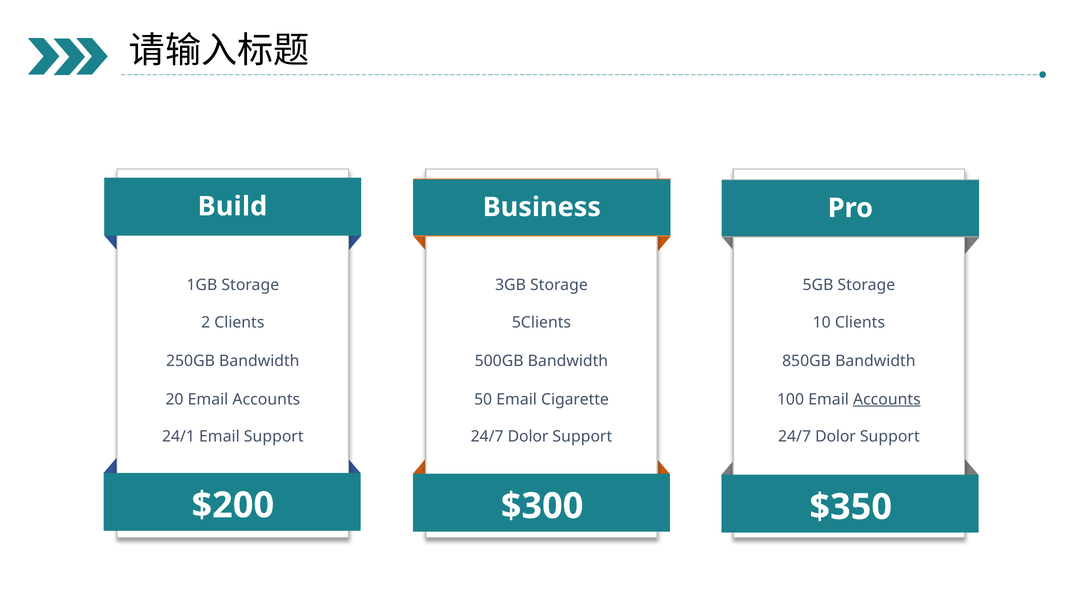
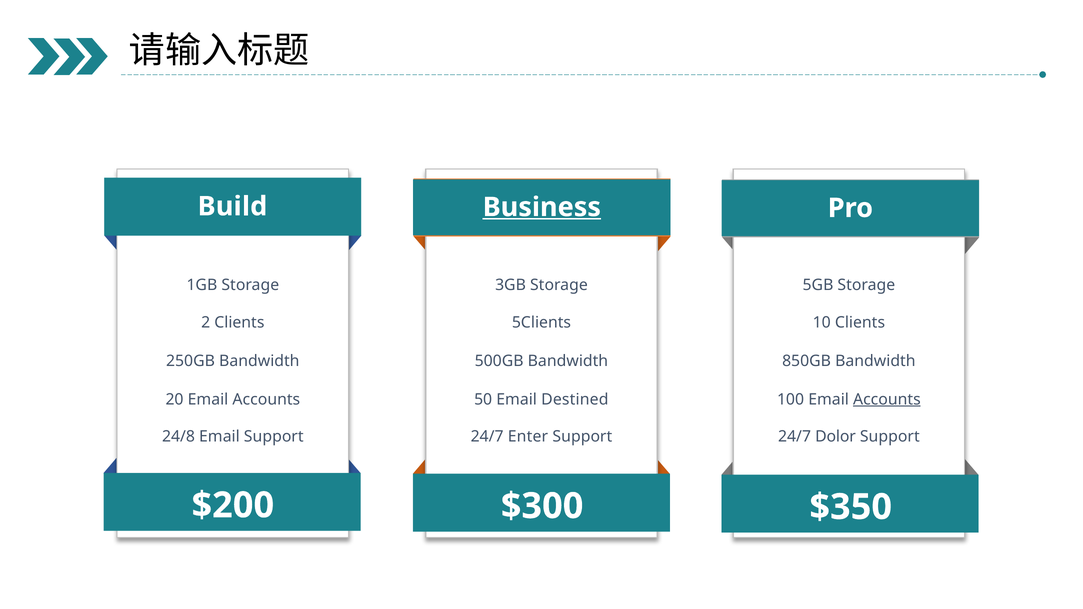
Business underline: none -> present
Cigarette: Cigarette -> Destined
24/1: 24/1 -> 24/8
Dolor at (528, 436): Dolor -> Enter
